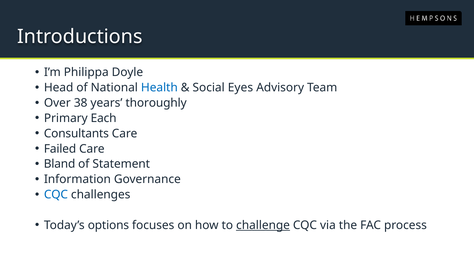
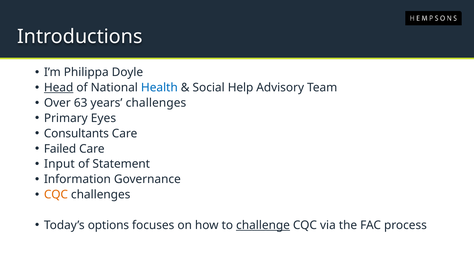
Head underline: none -> present
Eyes: Eyes -> Help
38: 38 -> 63
years thoroughly: thoroughly -> challenges
Each: Each -> Eyes
Bland: Bland -> Input
CQC at (56, 194) colour: blue -> orange
